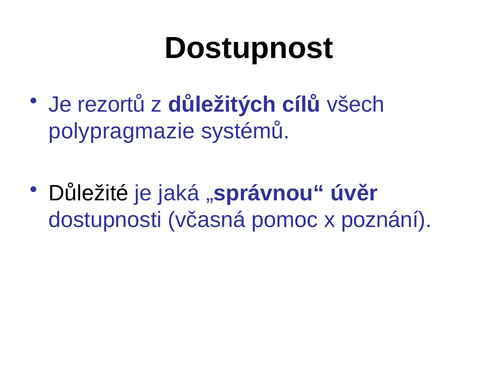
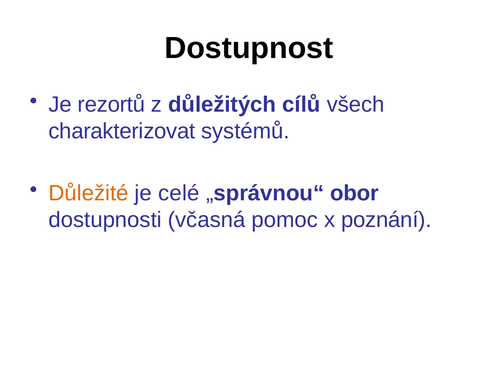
polypragmazie: polypragmazie -> charakterizovat
Důležité colour: black -> orange
jaká: jaká -> celé
úvěr: úvěr -> obor
